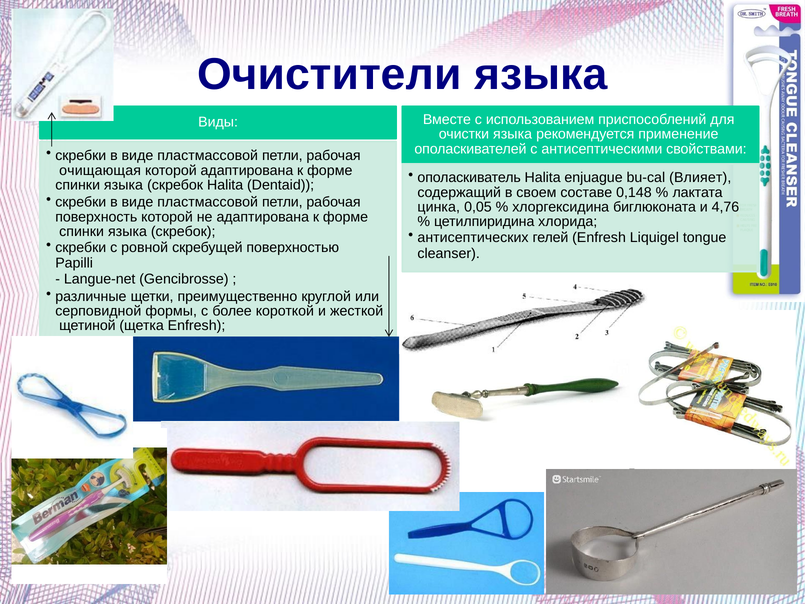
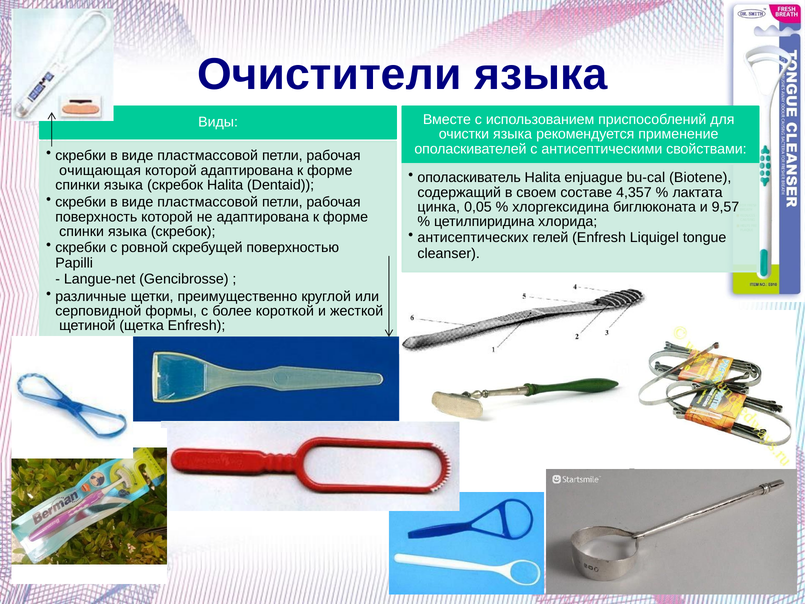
Влияет: Влияет -> Biotene
0,148: 0,148 -> 4,357
4,76: 4,76 -> 9,57
